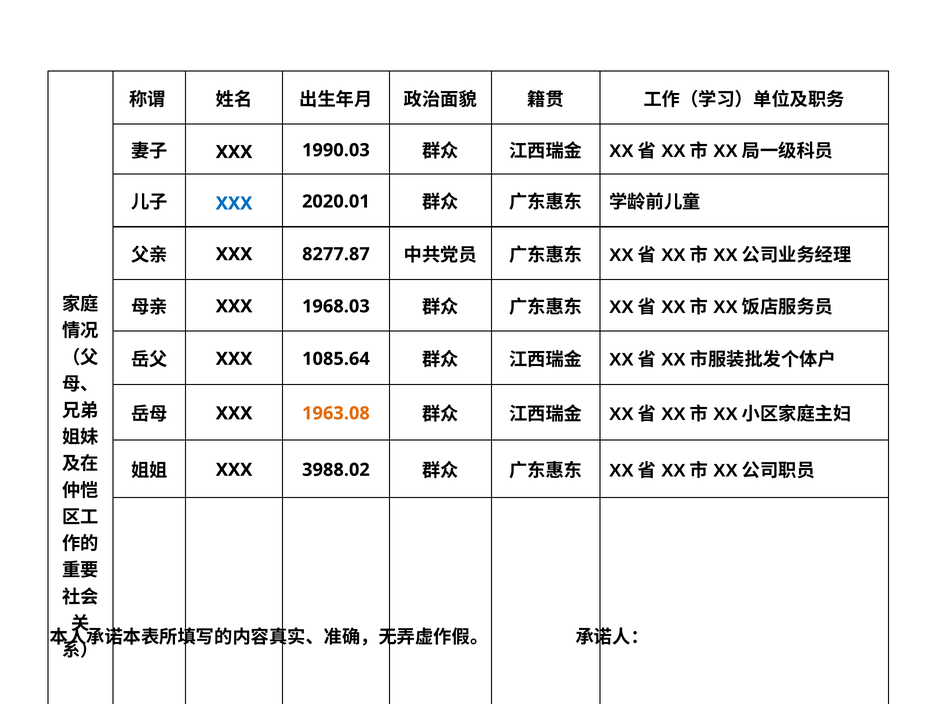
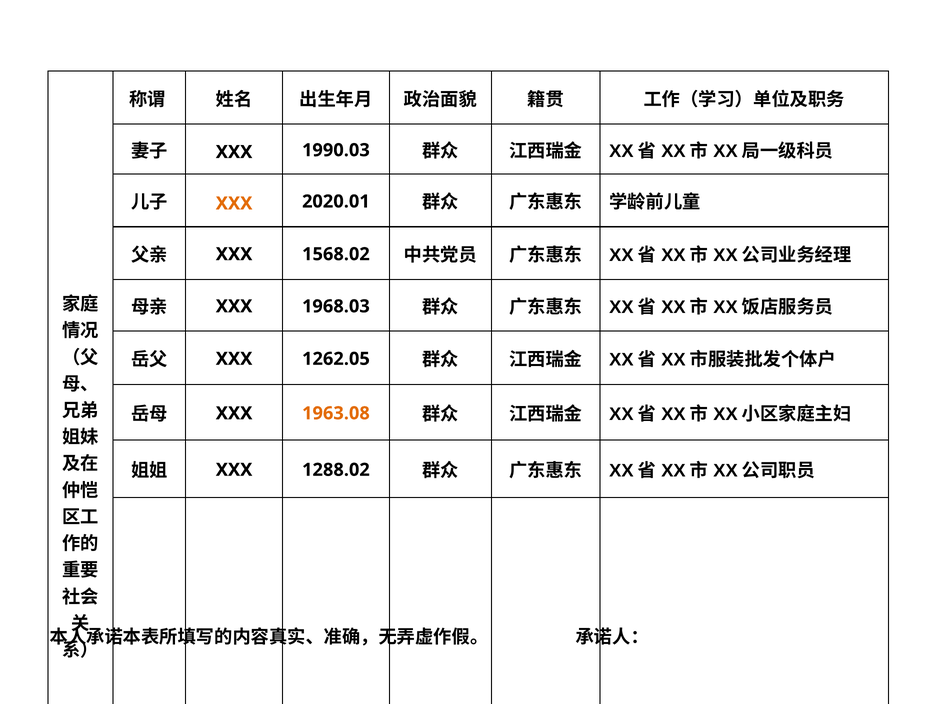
XXX at (234, 203) colour: blue -> orange
8277.87: 8277.87 -> 1568.02
1085.64: 1085.64 -> 1262.05
3988.02: 3988.02 -> 1288.02
